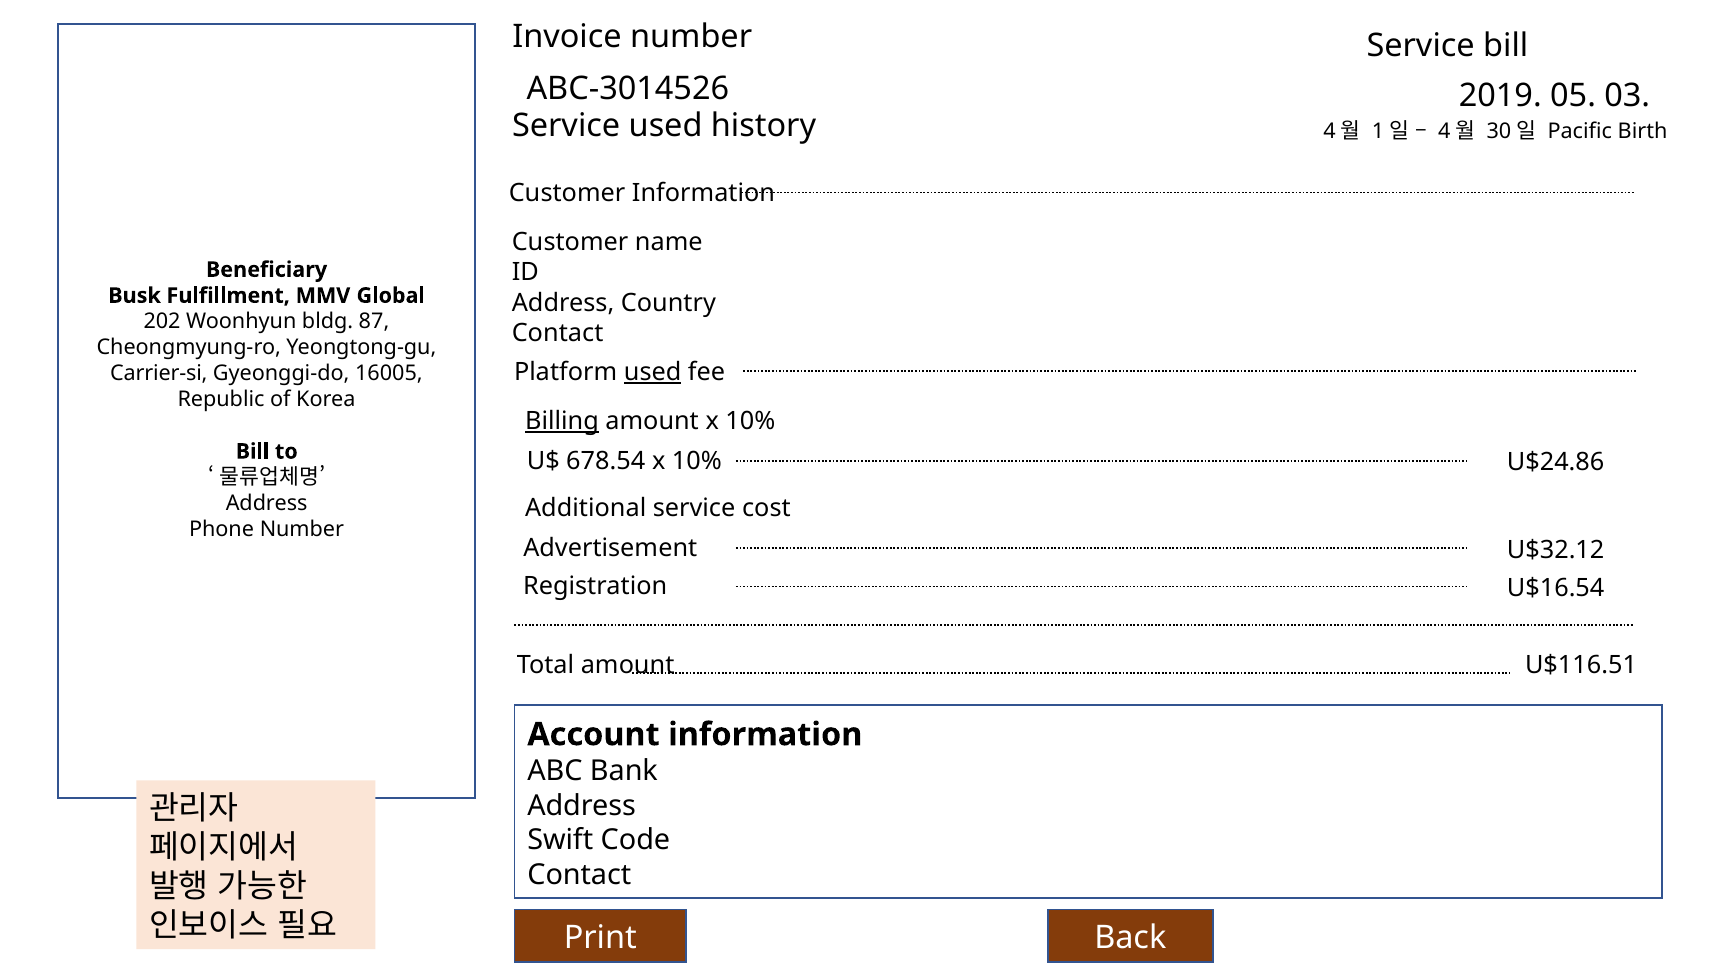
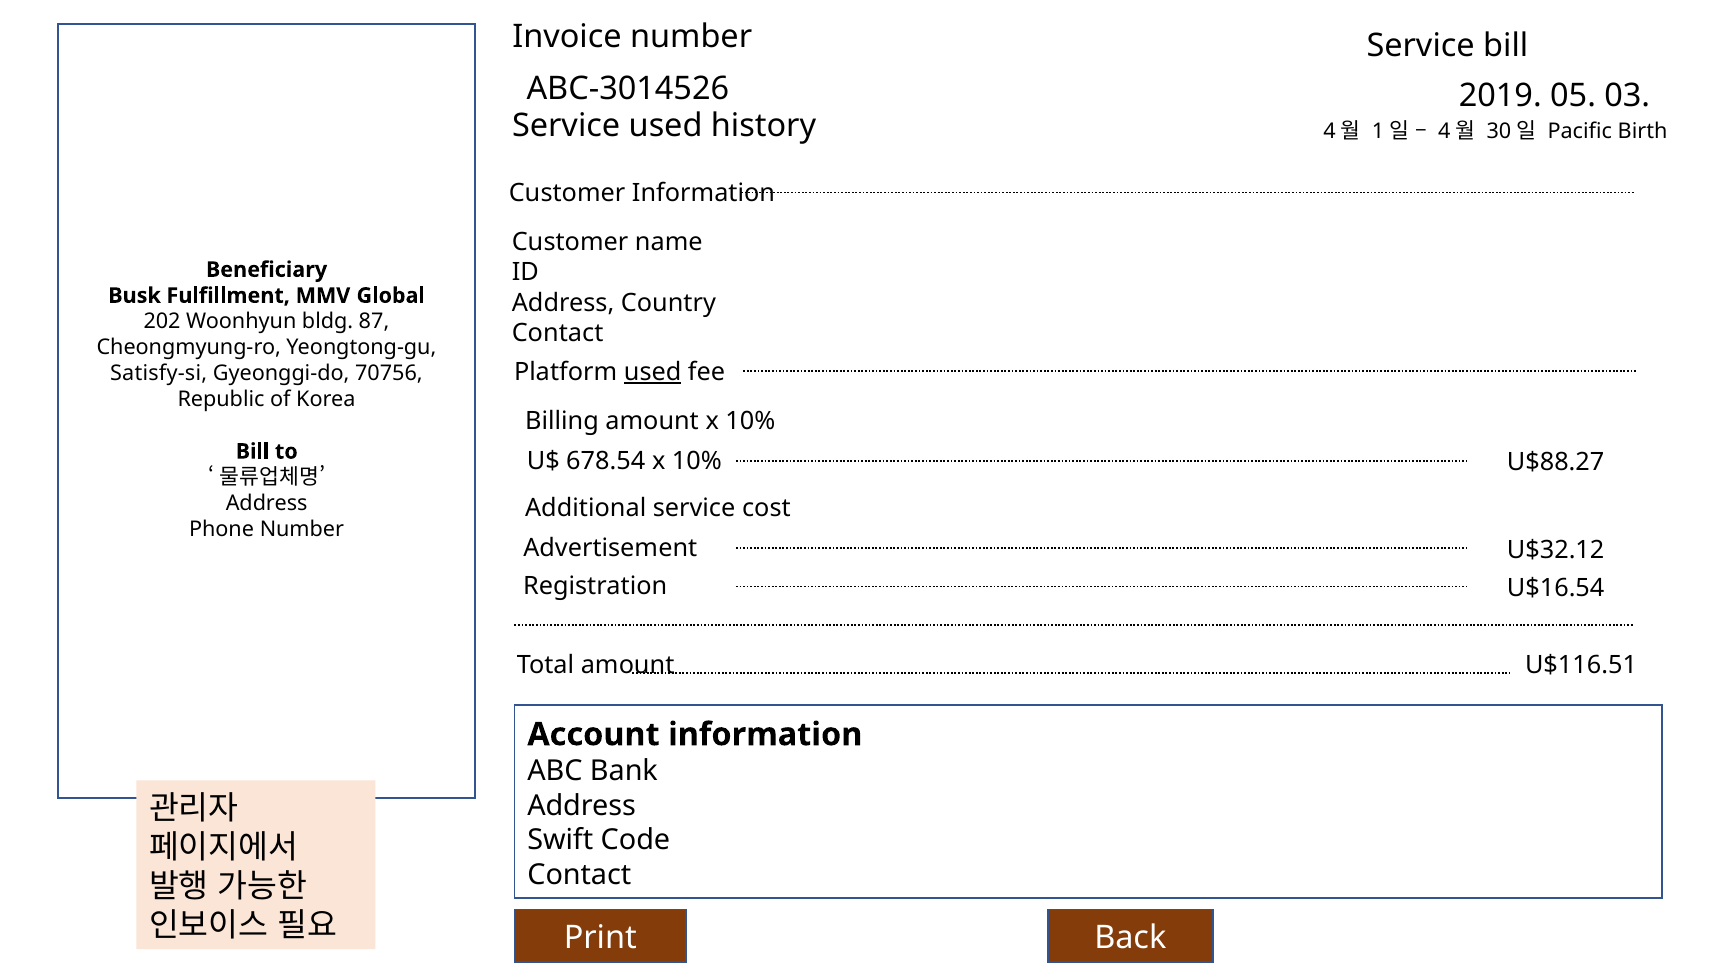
Carrier-si: Carrier-si -> Satisfy-si
16005: 16005 -> 70756
Billing underline: present -> none
U$24.86: U$24.86 -> U$88.27
